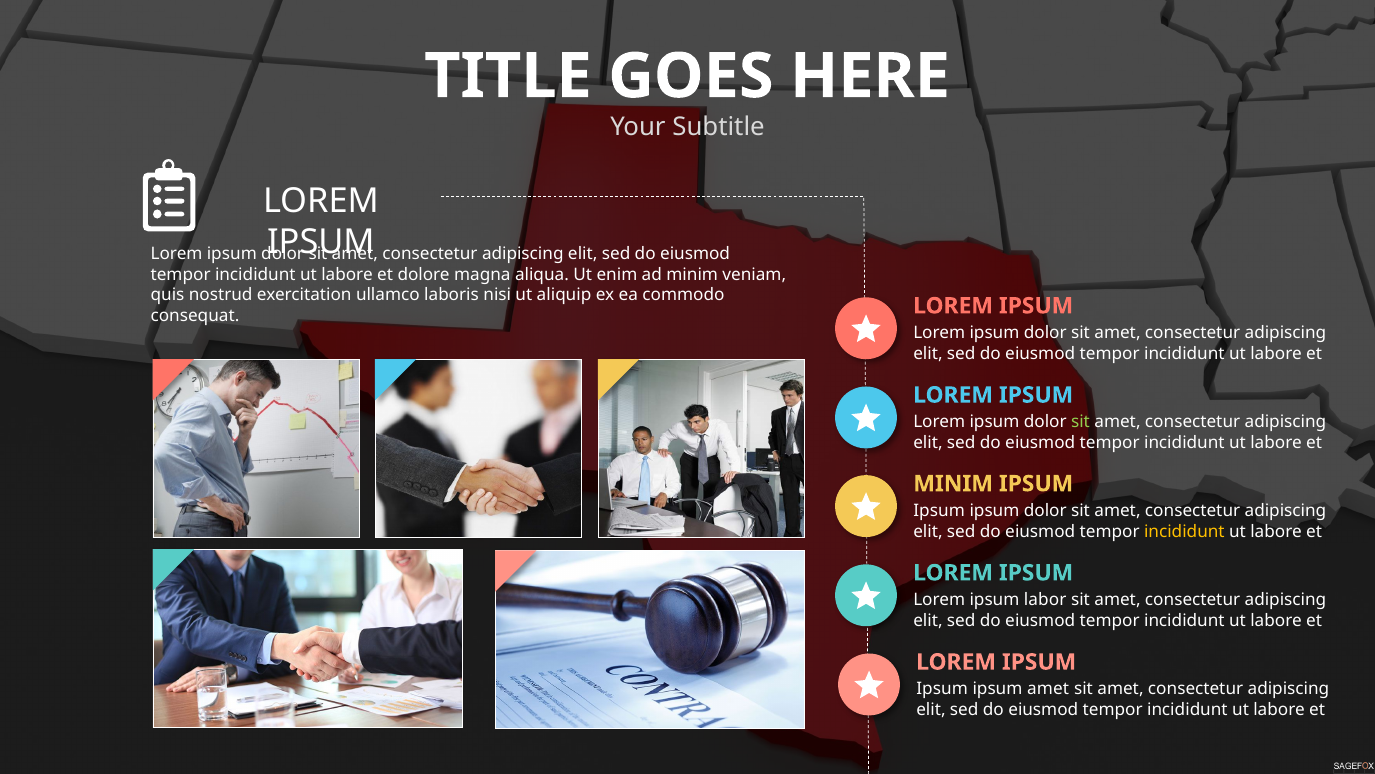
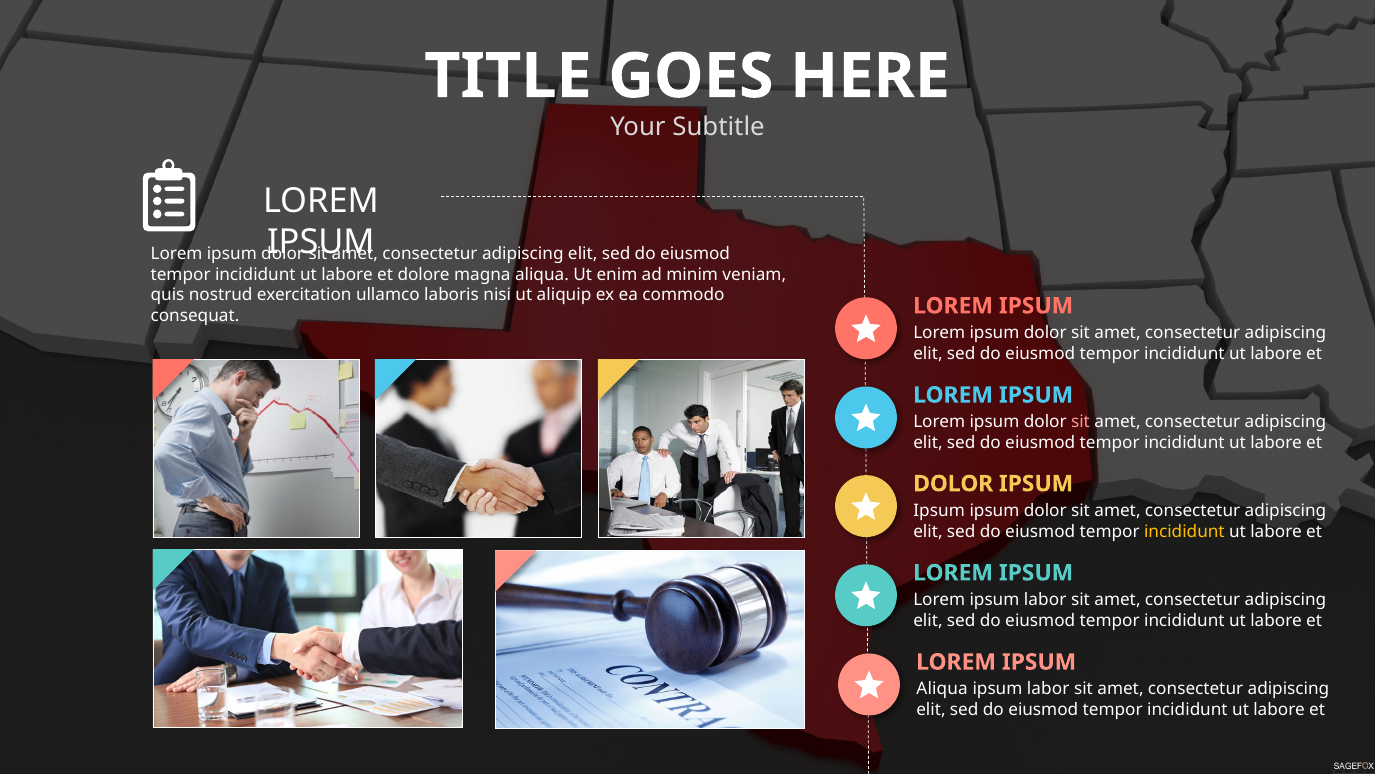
sit at (1081, 422) colour: light green -> pink
MINIM at (953, 483): MINIM -> DOLOR
Ipsum at (942, 689): Ipsum -> Aliqua
amet at (1048, 689): amet -> labor
